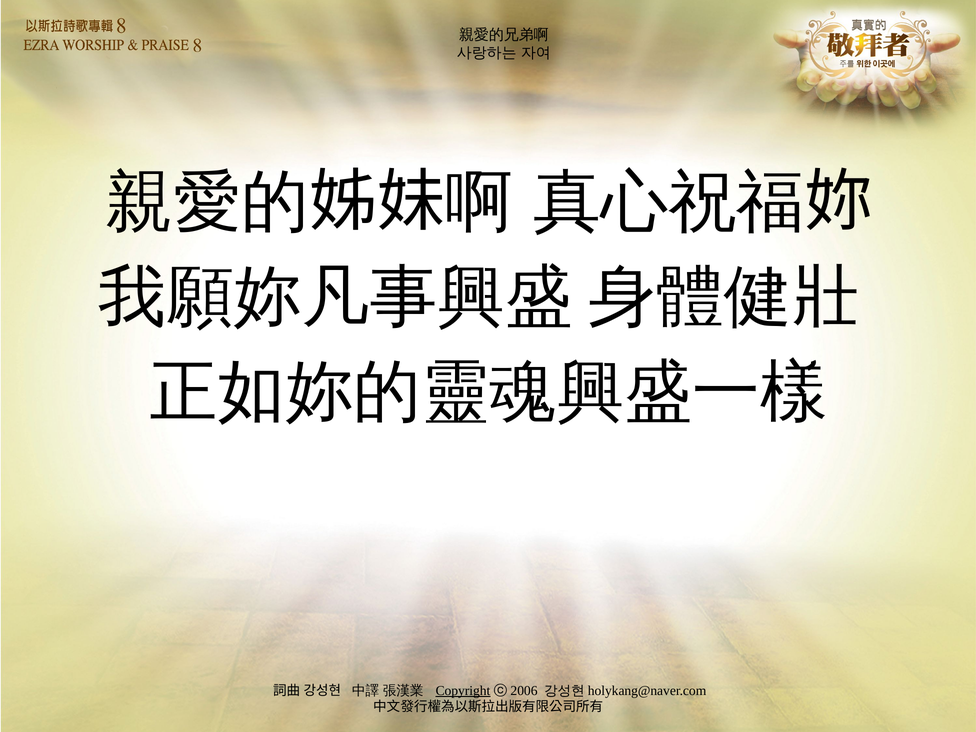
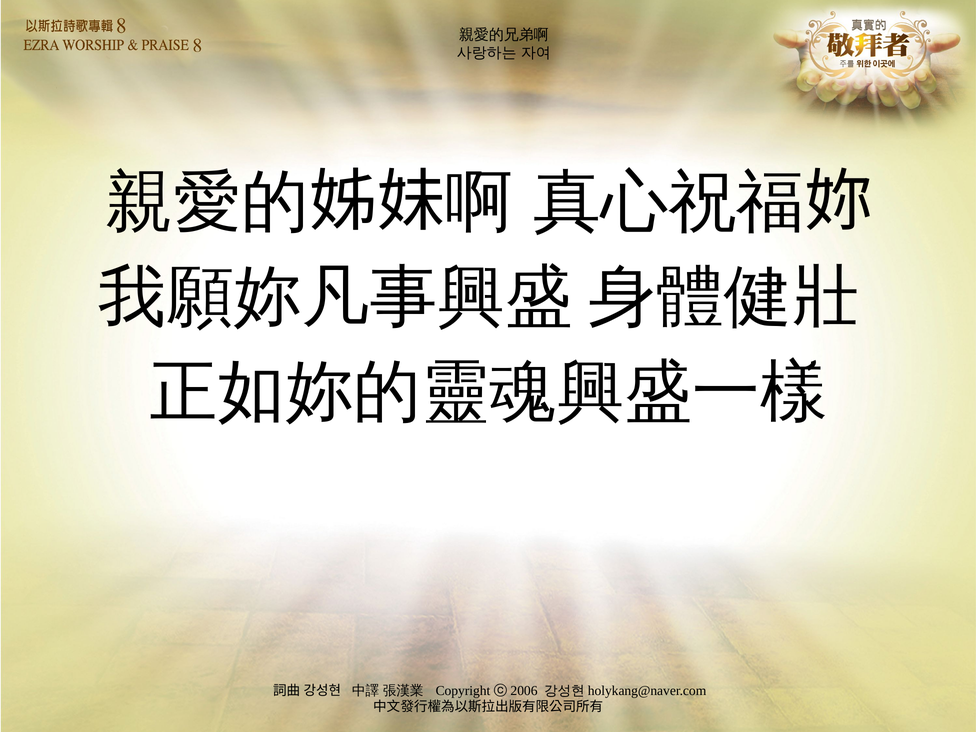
Copyright underline: present -> none
